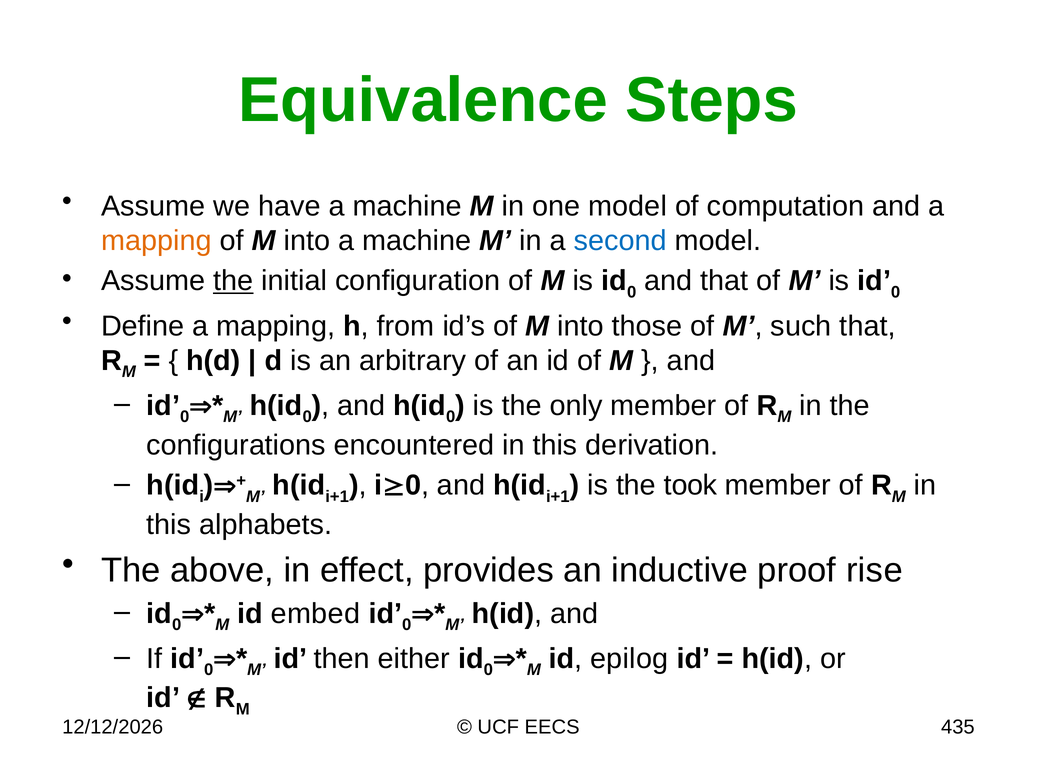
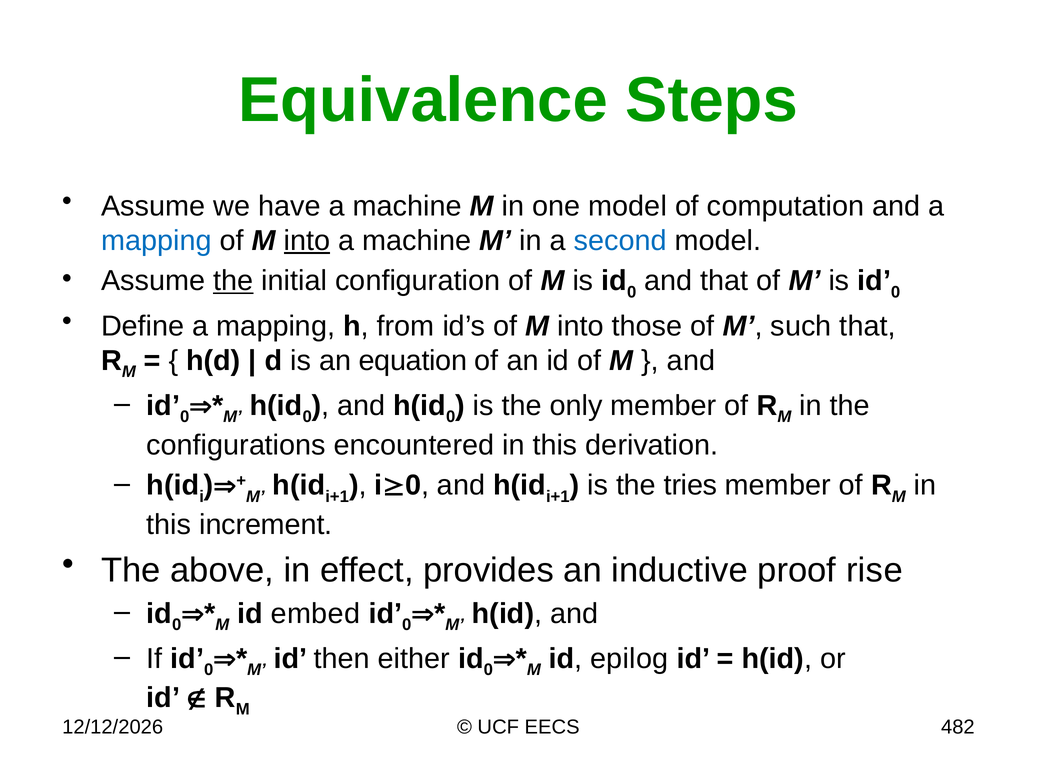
mapping at (156, 241) colour: orange -> blue
into at (307, 241) underline: none -> present
arbitrary: arbitrary -> equation
took: took -> tries
alphabets: alphabets -> increment
435: 435 -> 482
